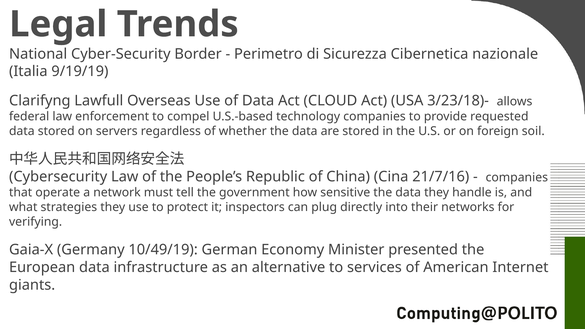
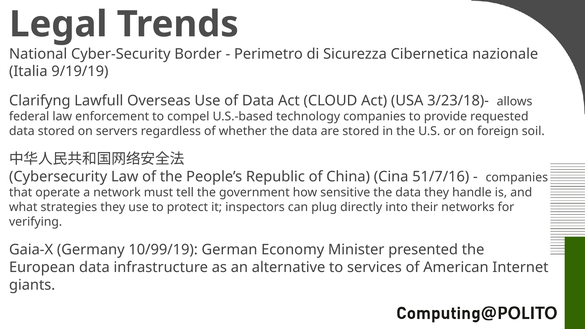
21/7/16: 21/7/16 -> 51/7/16
10/49/19: 10/49/19 -> 10/99/19
